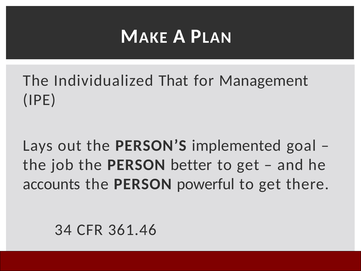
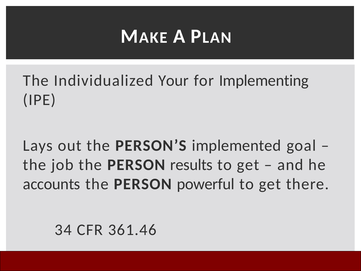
That: That -> Your
Management: Management -> Implementing
better: better -> results
